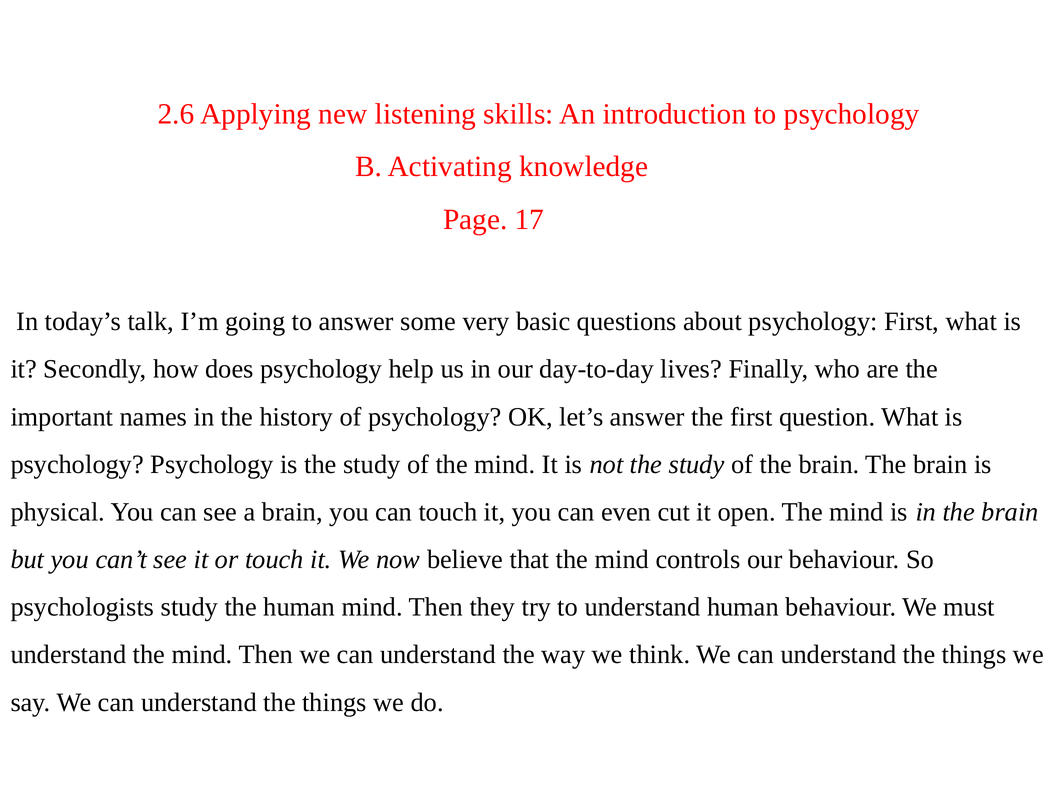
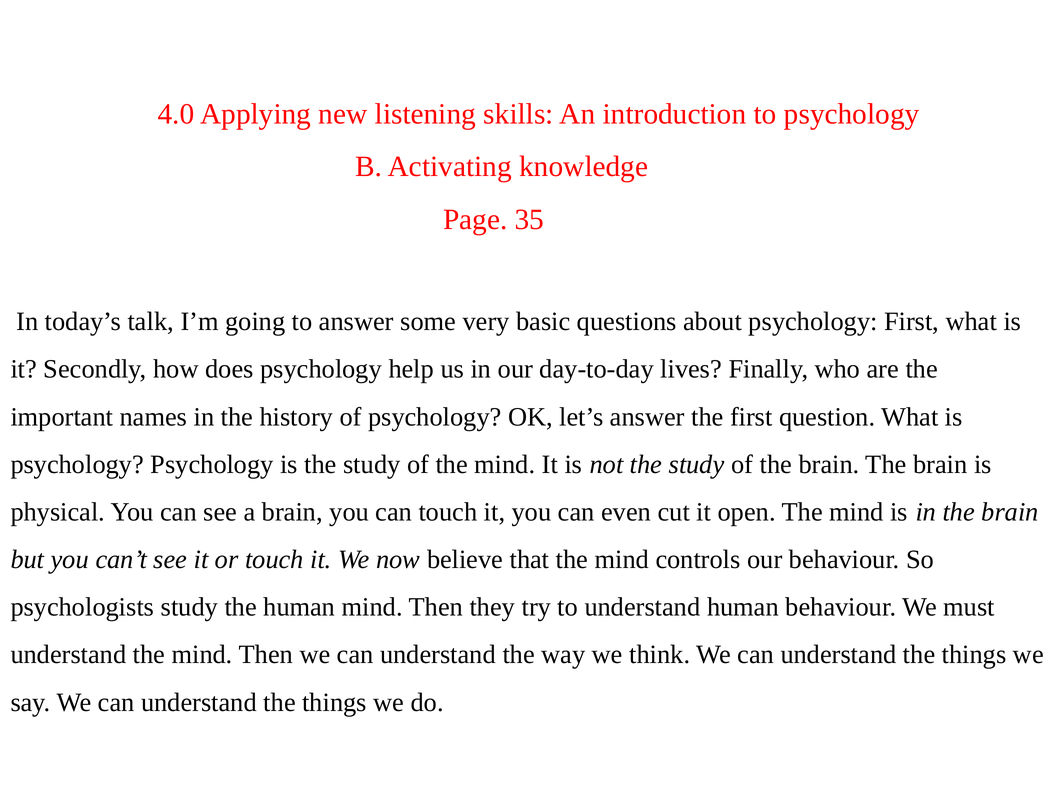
2.6: 2.6 -> 4.0
17: 17 -> 35
